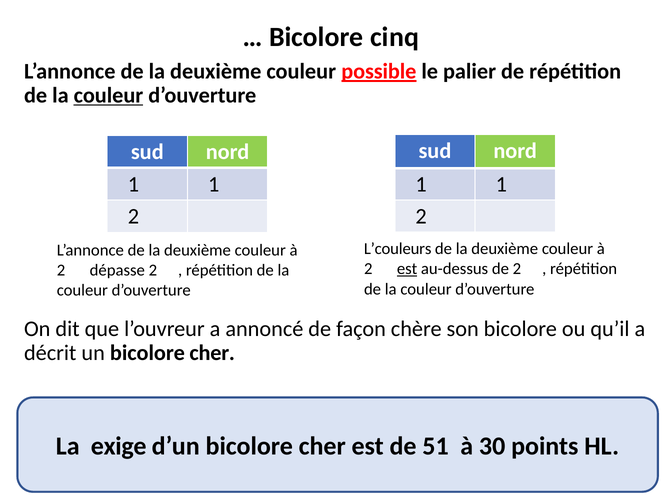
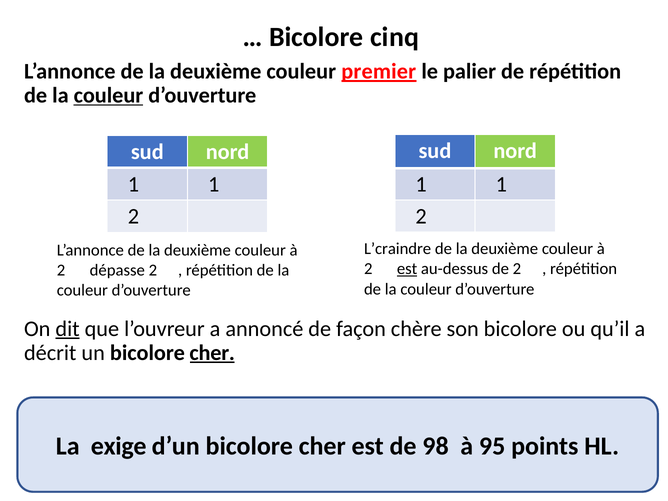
possible: possible -> premier
L’couleurs: L’couleurs -> L’craindre
dit underline: none -> present
cher at (212, 353) underline: none -> present
51: 51 -> 98
30: 30 -> 95
